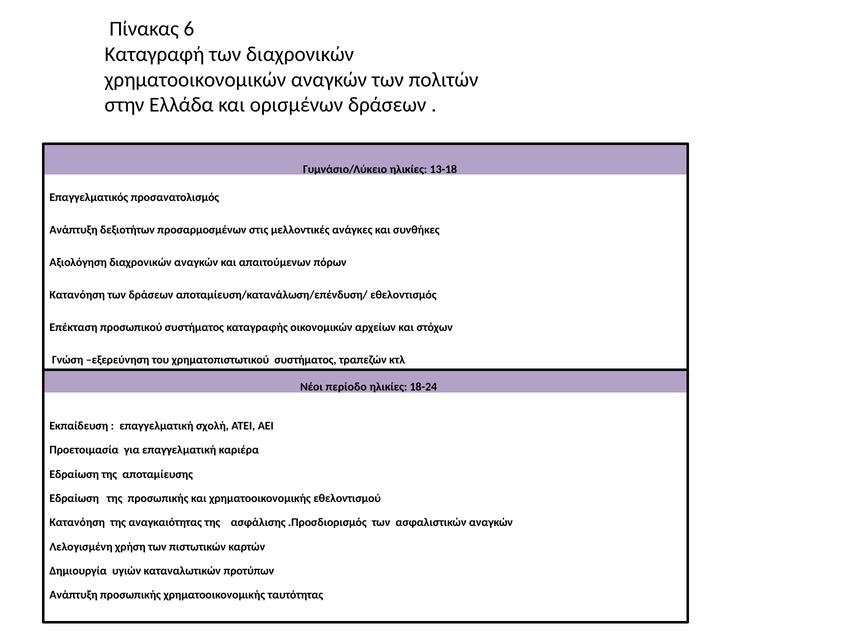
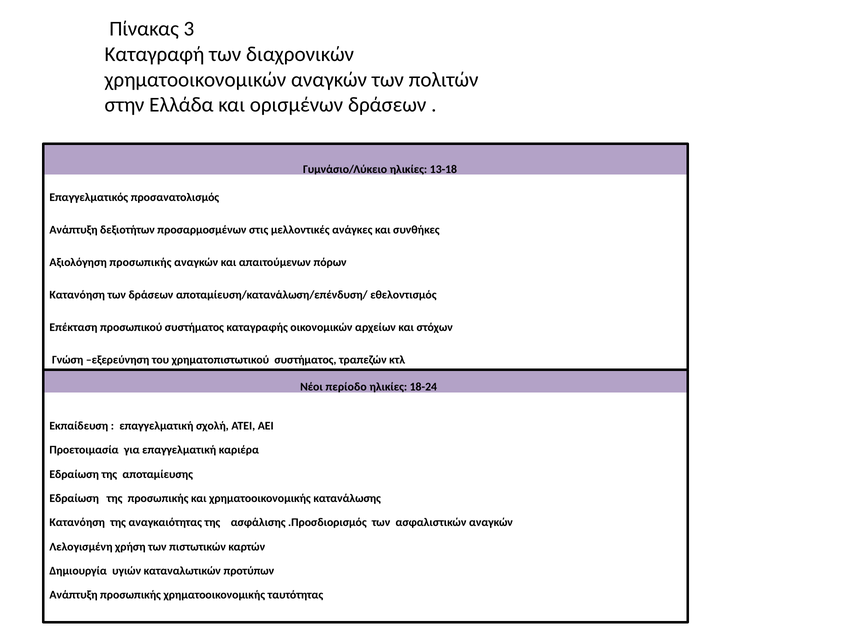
6: 6 -> 3
Αξιολόγηση διαχρονικών: διαχρονικών -> προσωπικής
εθελοντισμού: εθελοντισμού -> κατανάλωσης
